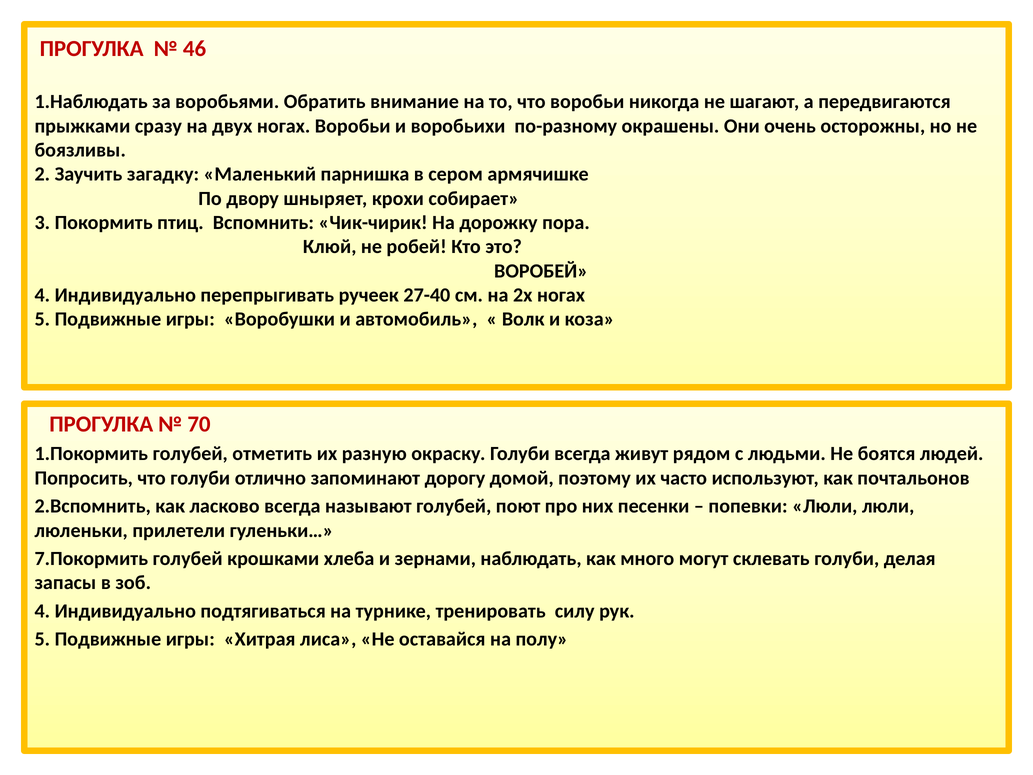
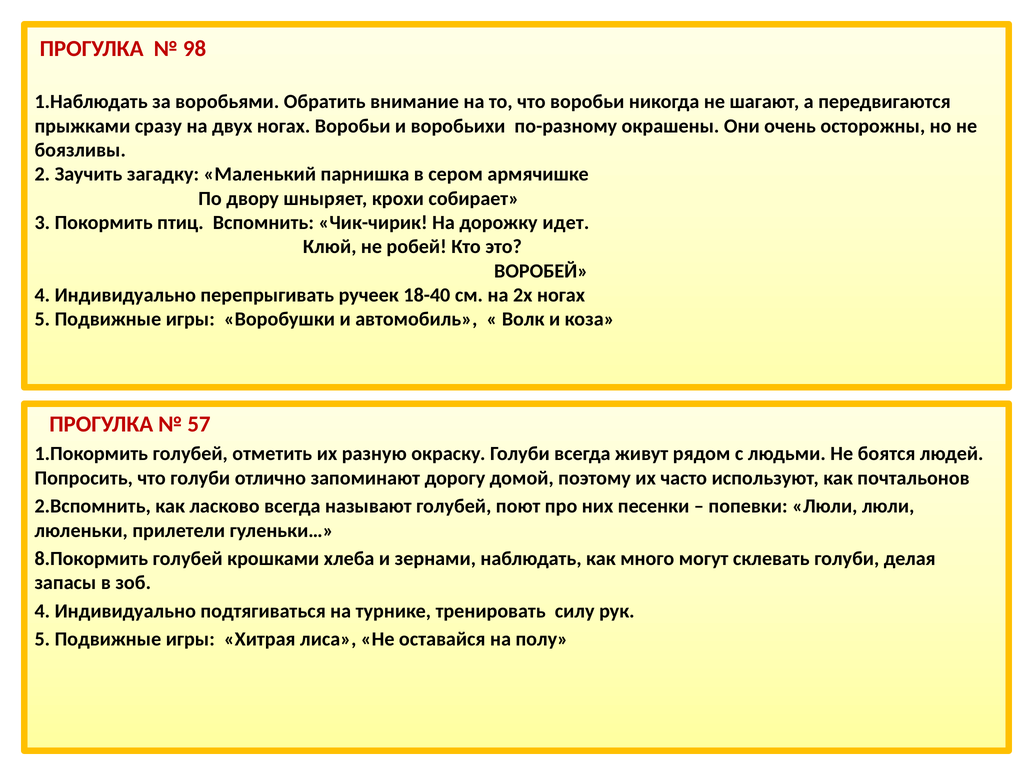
46: 46 -> 98
пора: пора -> идет
27-40: 27-40 -> 18-40
70: 70 -> 57
7.Покормить: 7.Покормить -> 8.Покормить
